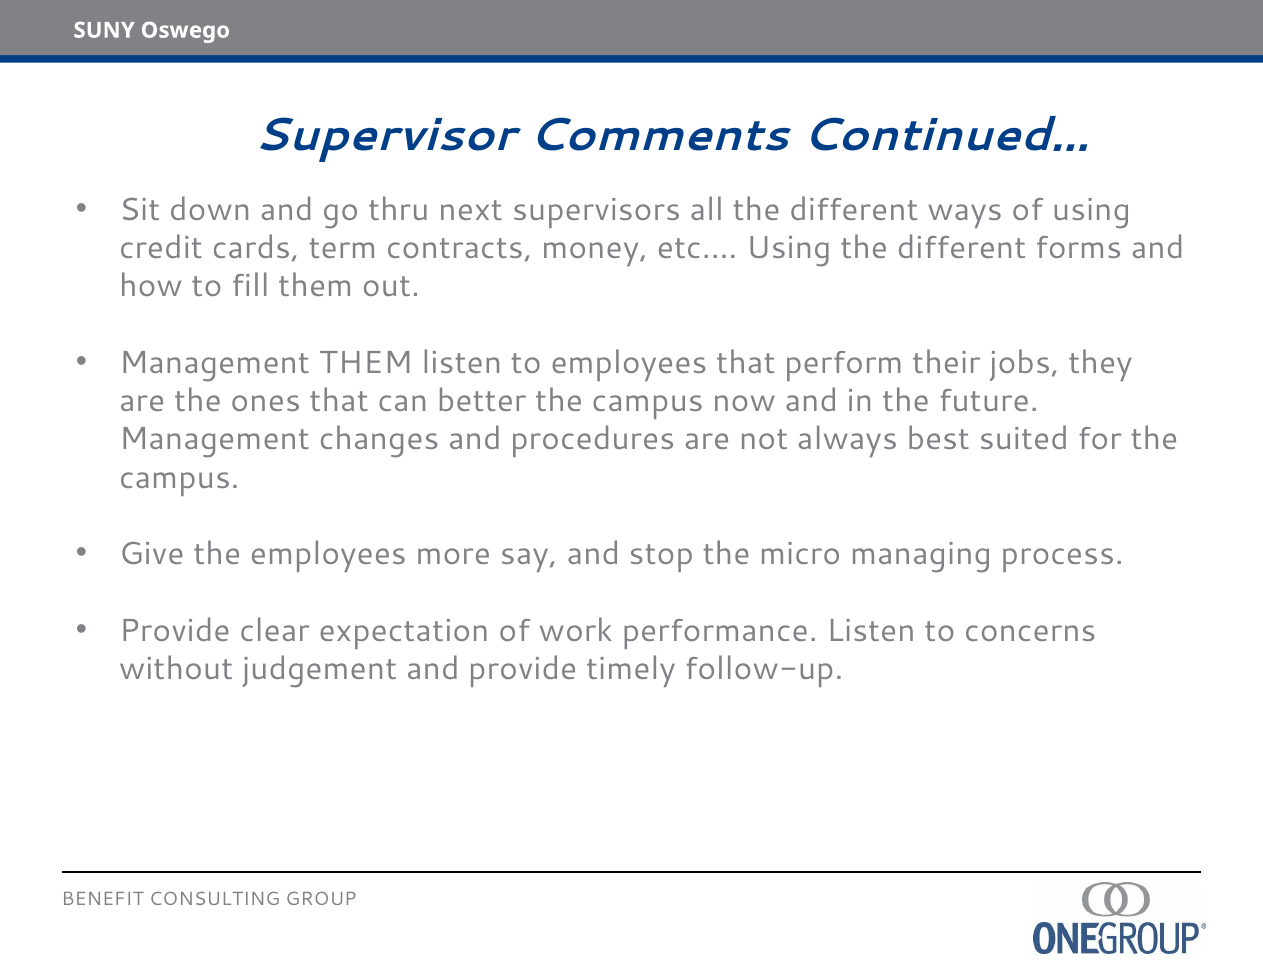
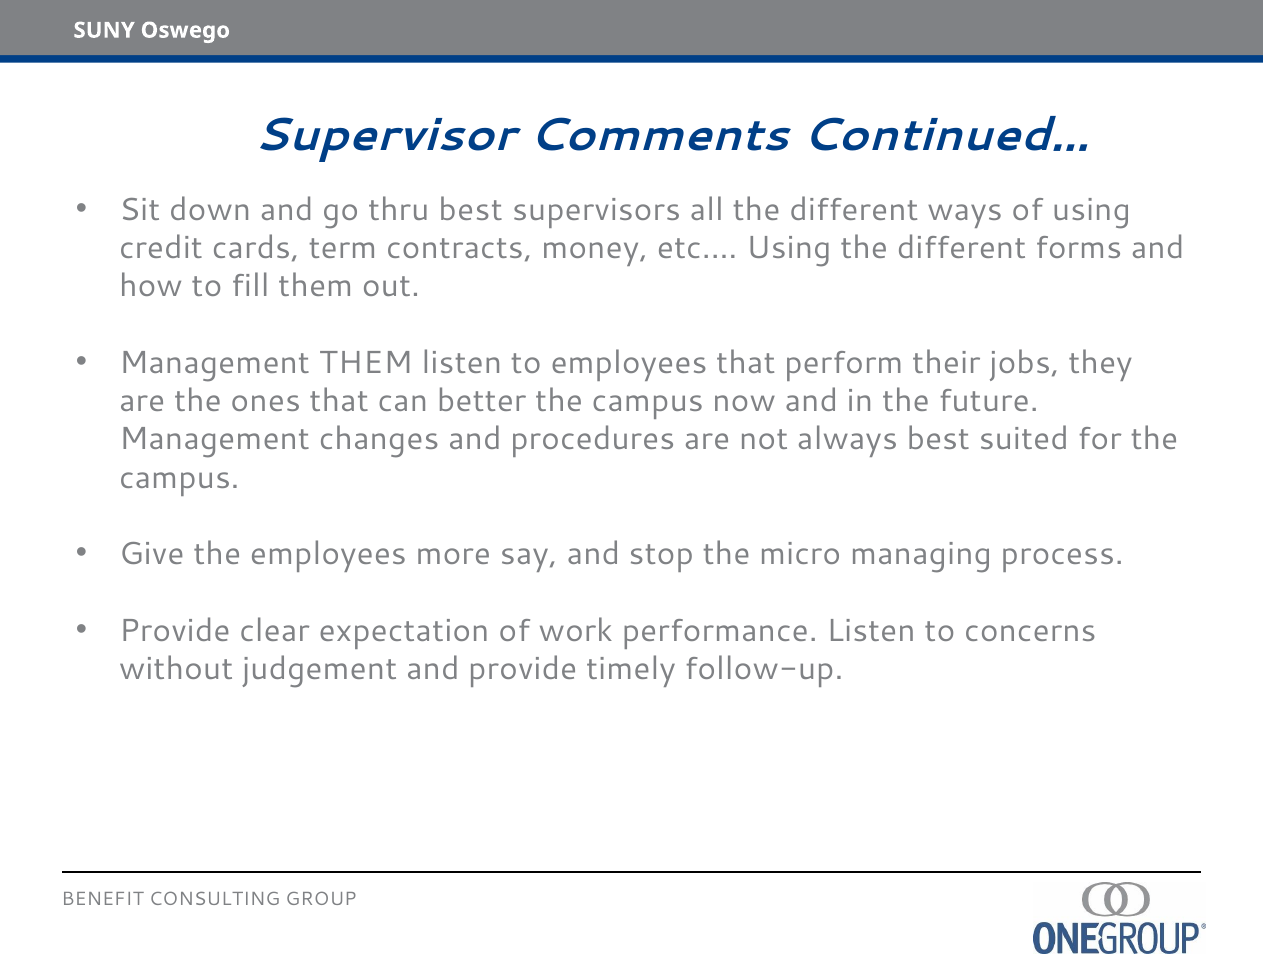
thru next: next -> best
